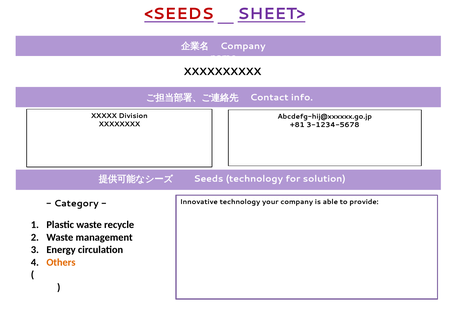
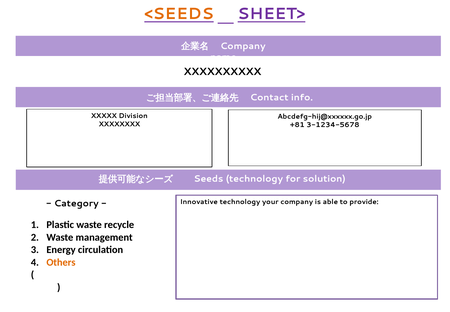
<SEEDS colour: red -> orange
